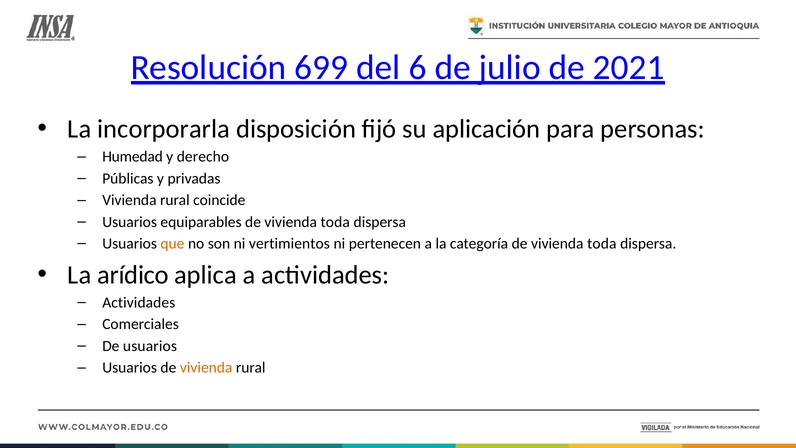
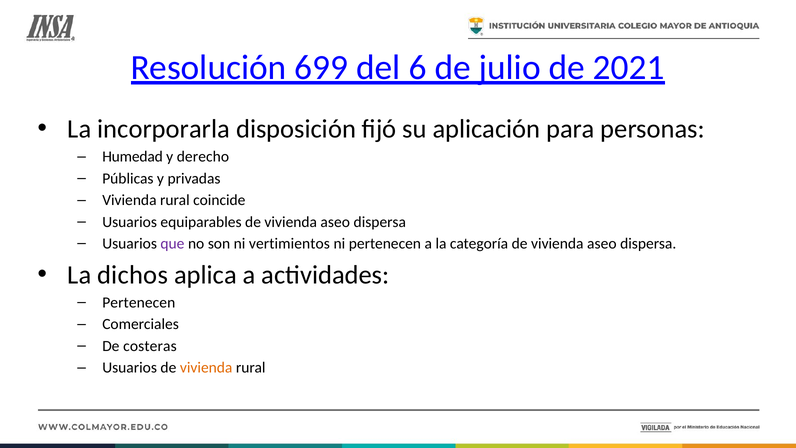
equiparables de vivienda toda: toda -> aseo
que colour: orange -> purple
categoría de vivienda toda: toda -> aseo
arídico: arídico -> dichos
Actividades at (139, 302): Actividades -> Pertenecen
De usuarios: usuarios -> costeras
